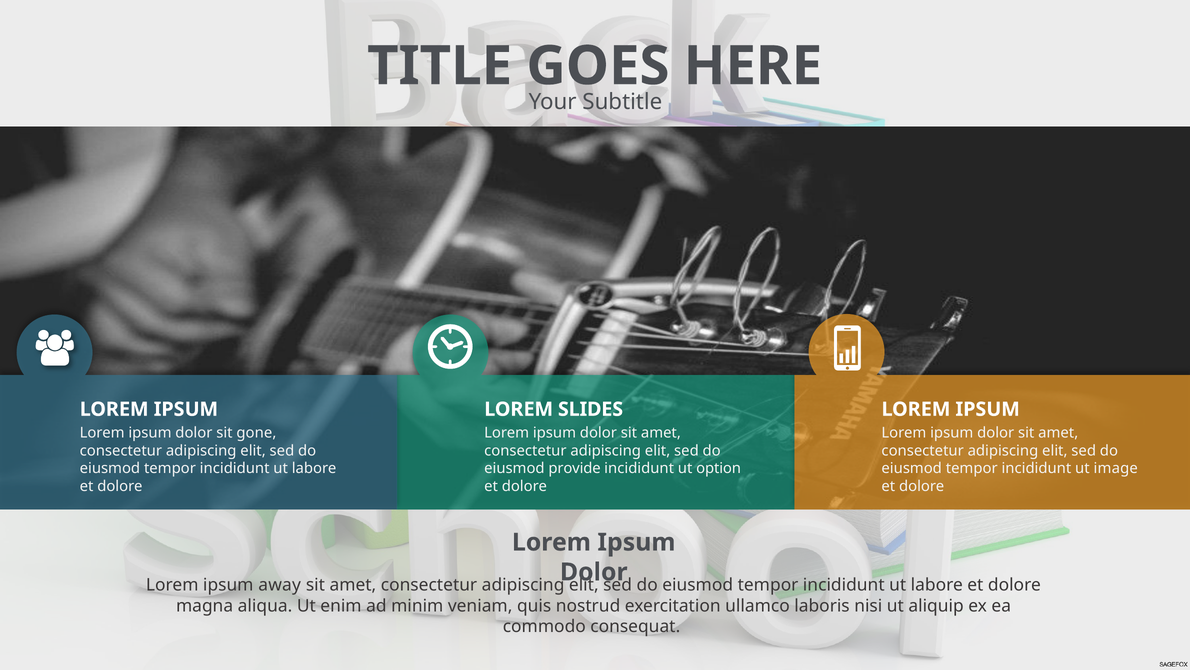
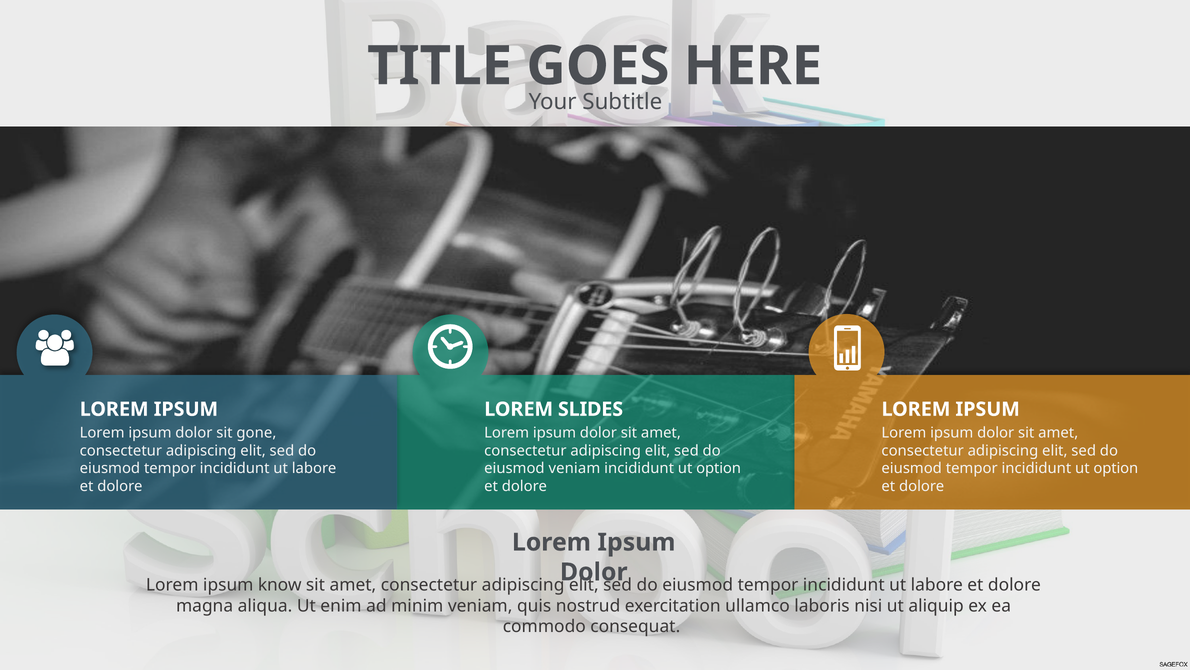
eiusmod provide: provide -> veniam
tempor incididunt ut image: image -> option
away: away -> know
